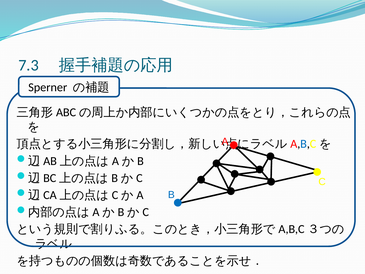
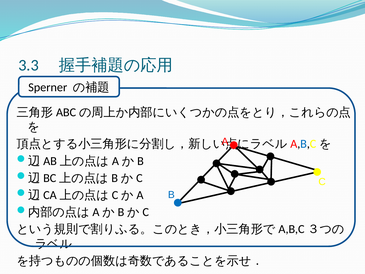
7.3: 7.3 -> 3.3
